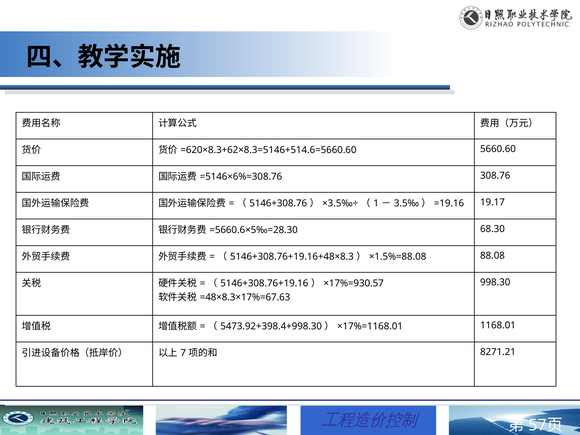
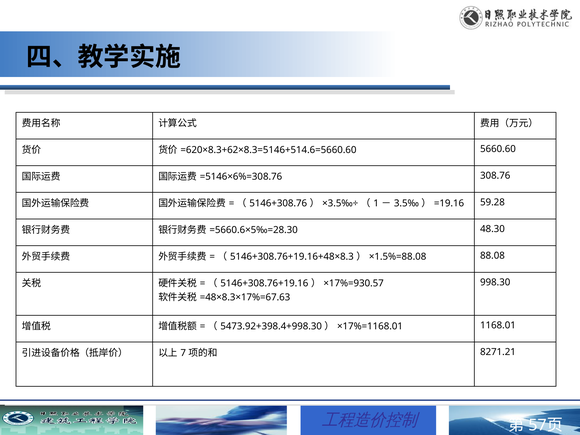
19.17: 19.17 -> 59.28
68.30: 68.30 -> 48.30
